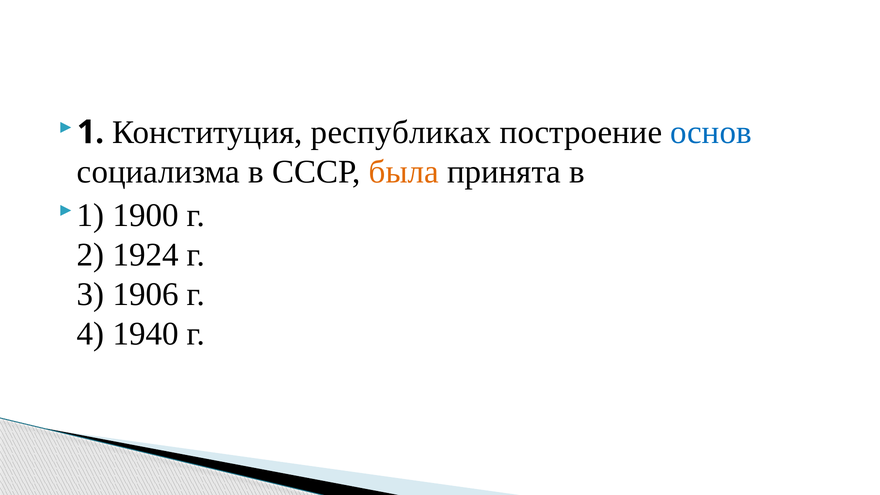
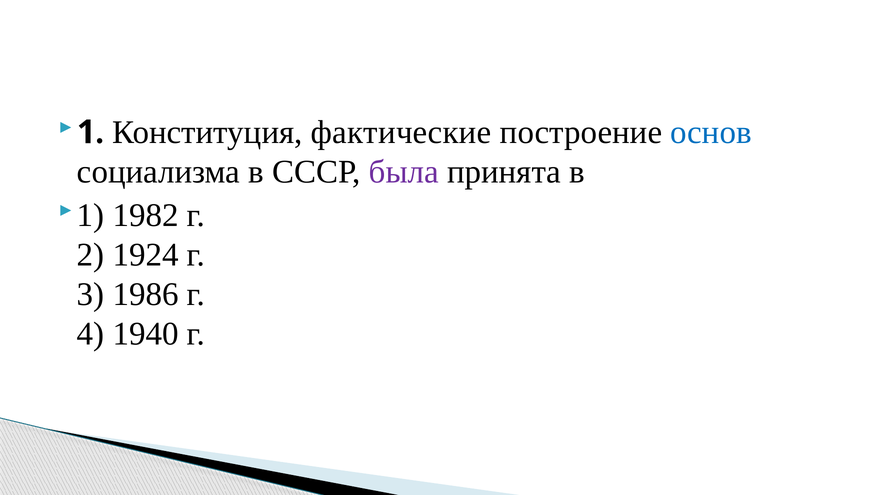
республиках: республиках -> фактические
была colour: orange -> purple
1900: 1900 -> 1982
1906: 1906 -> 1986
